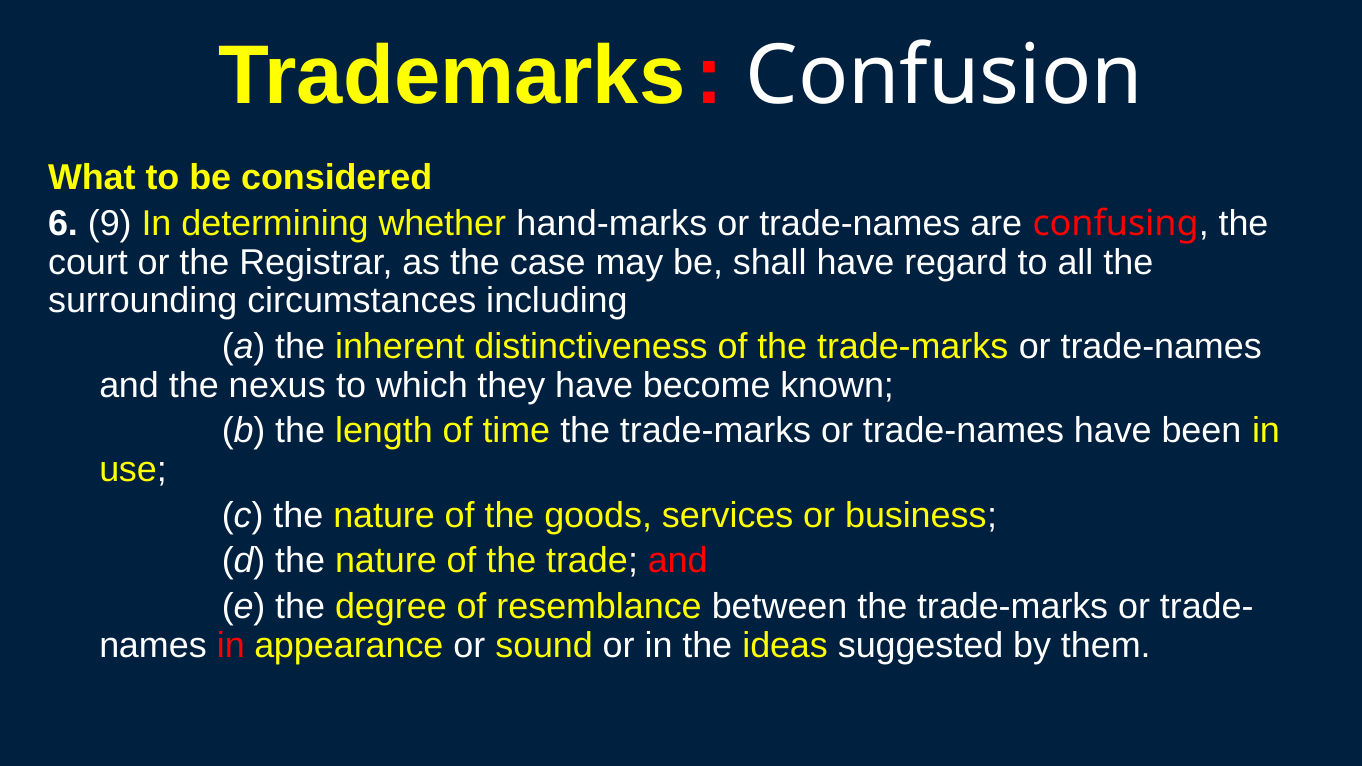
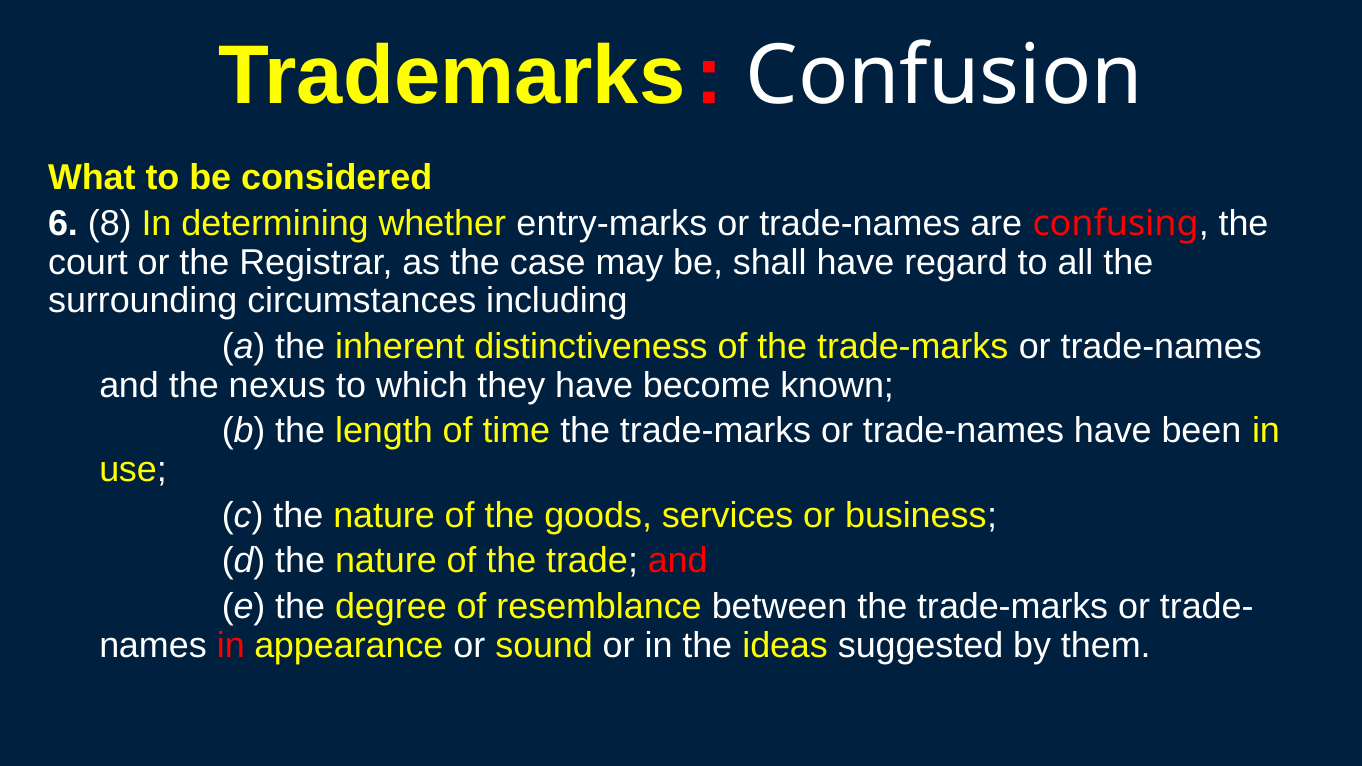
9: 9 -> 8
hand-marks: hand-marks -> entry-marks
